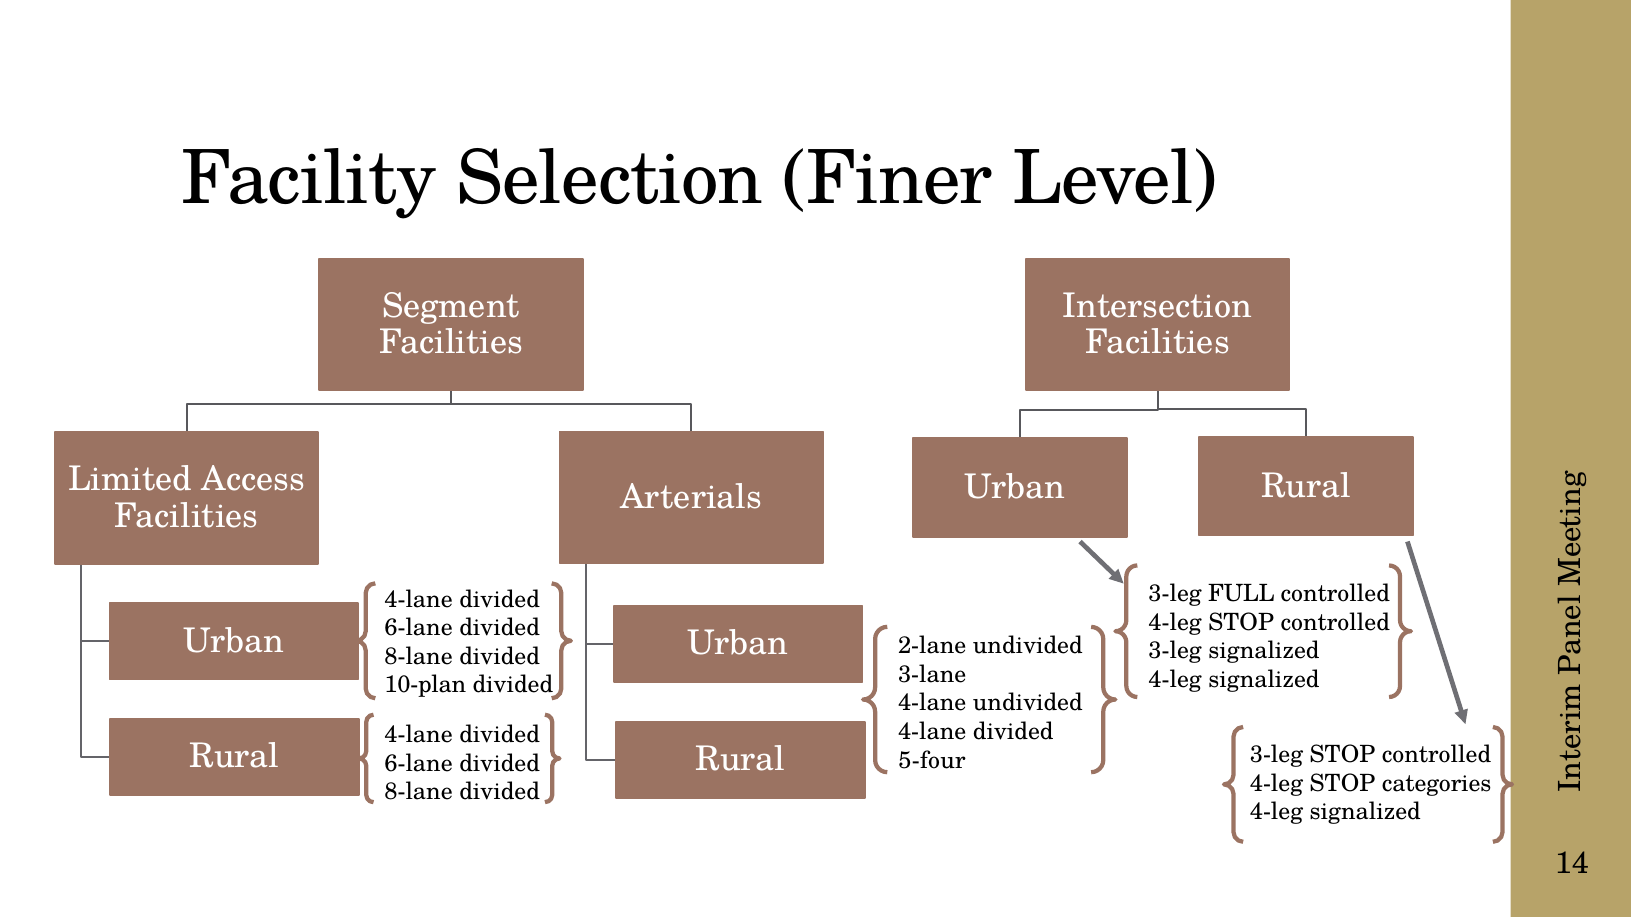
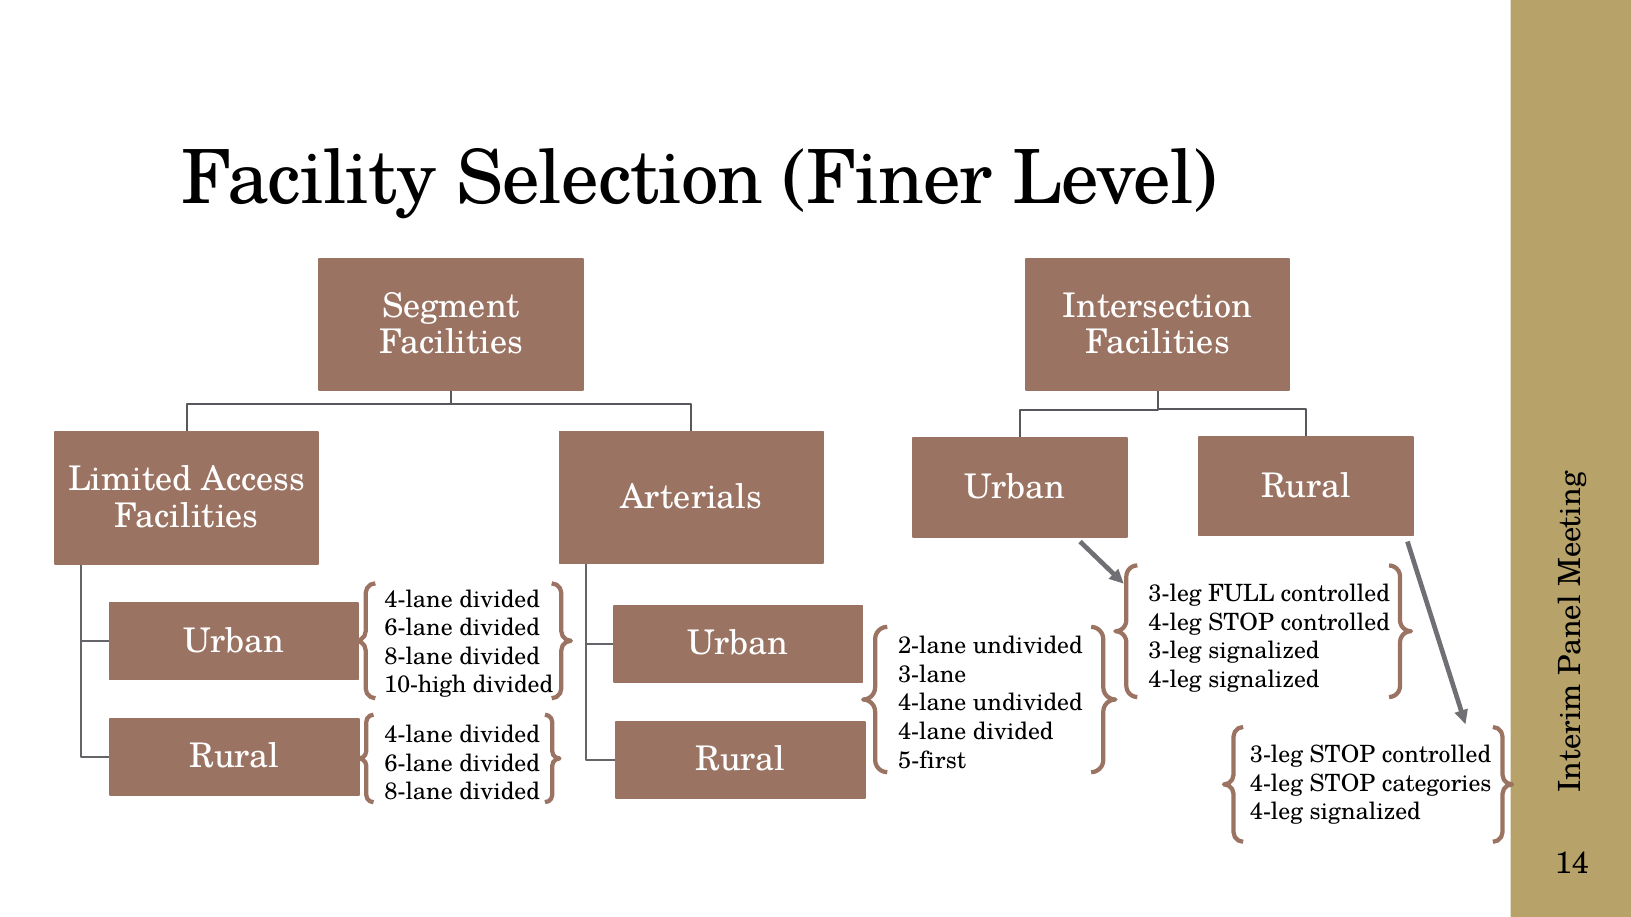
10-plan: 10-plan -> 10-high
5-four: 5-four -> 5-first
